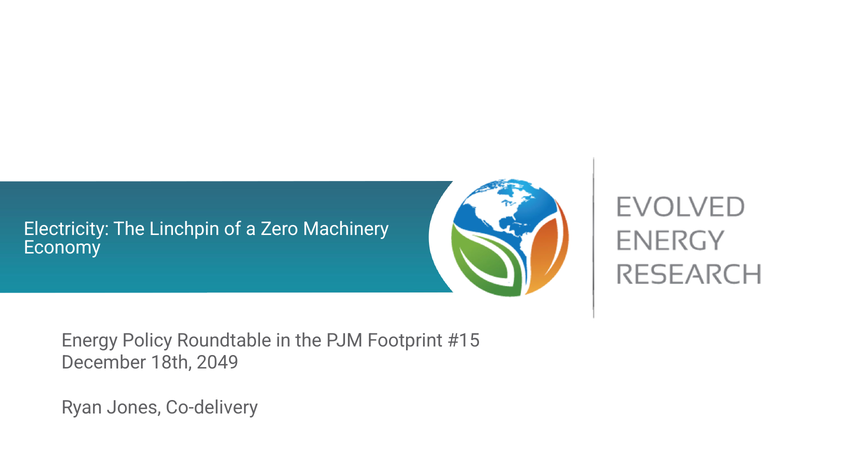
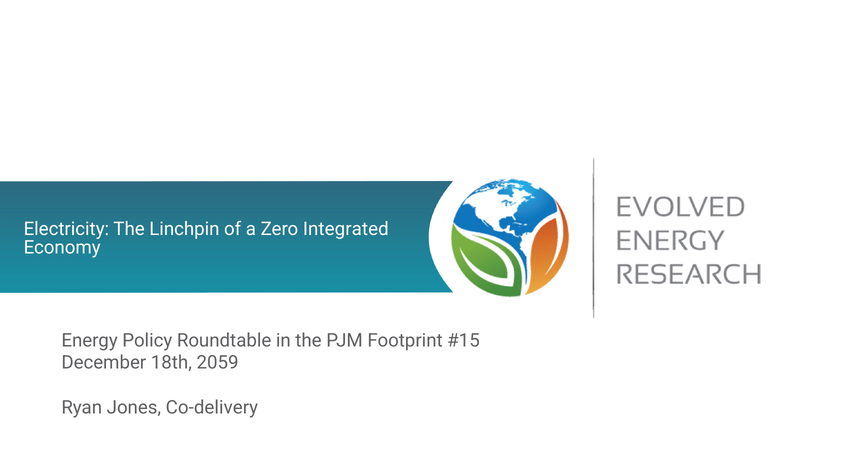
Machinery: Machinery -> Integrated
2049: 2049 -> 2059
